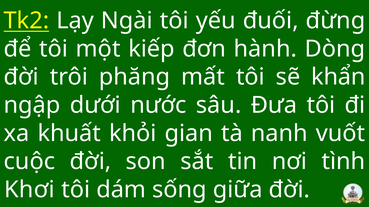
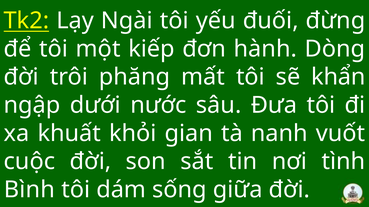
Khơi: Khơi -> Bình
